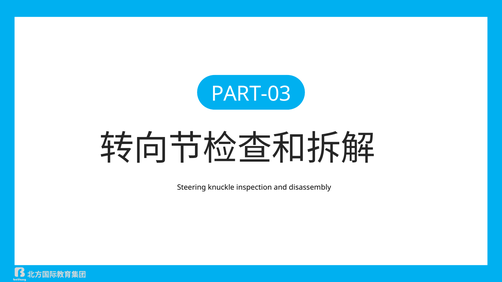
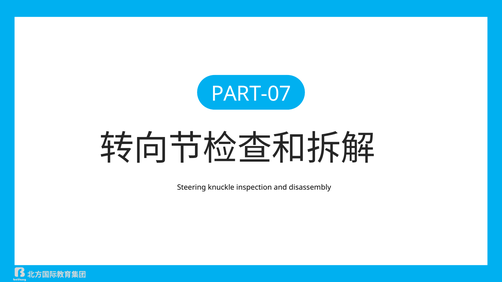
PART-03: PART-03 -> PART-07
